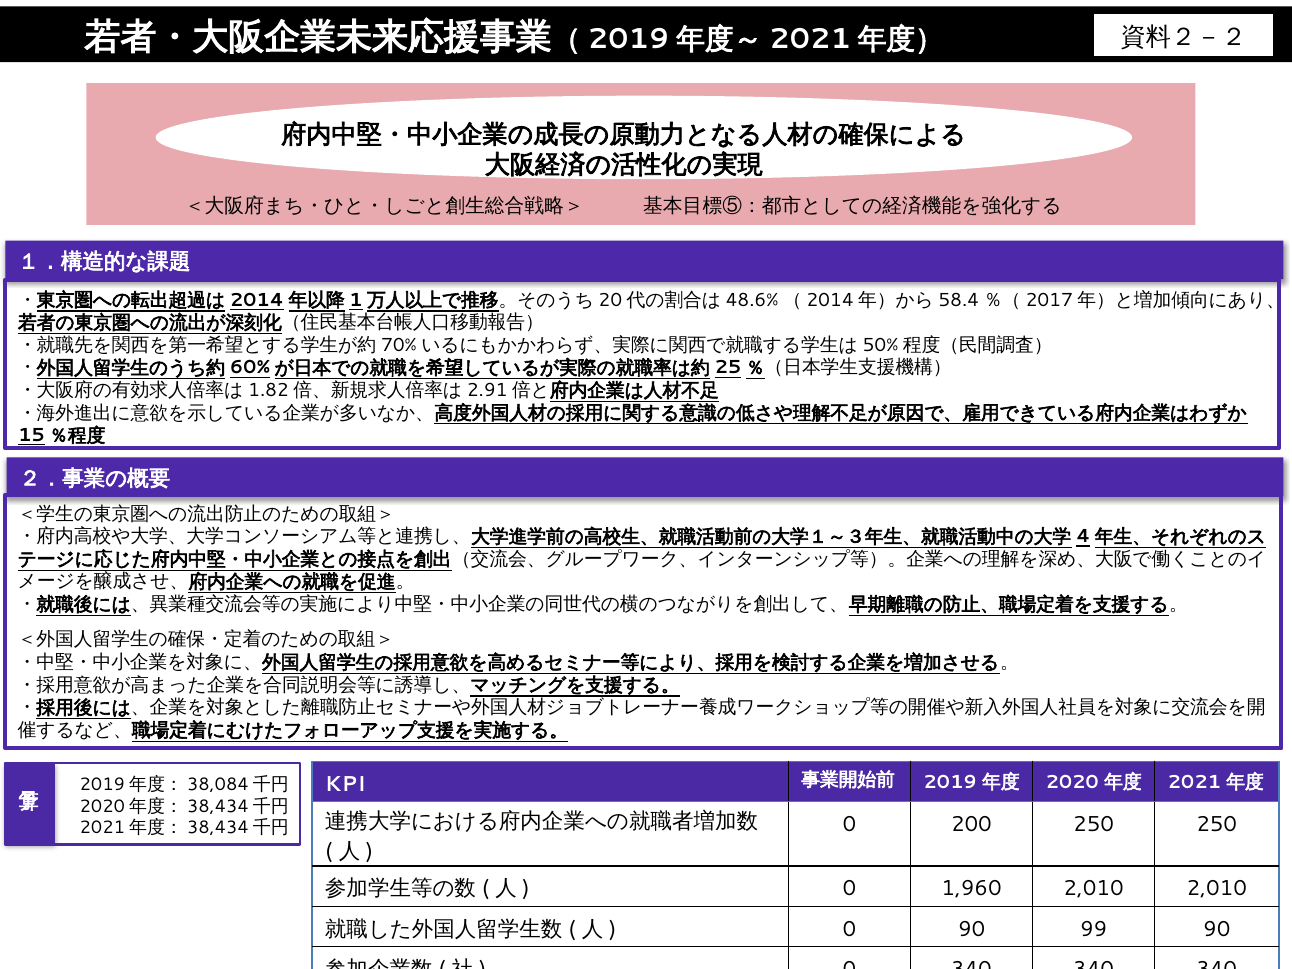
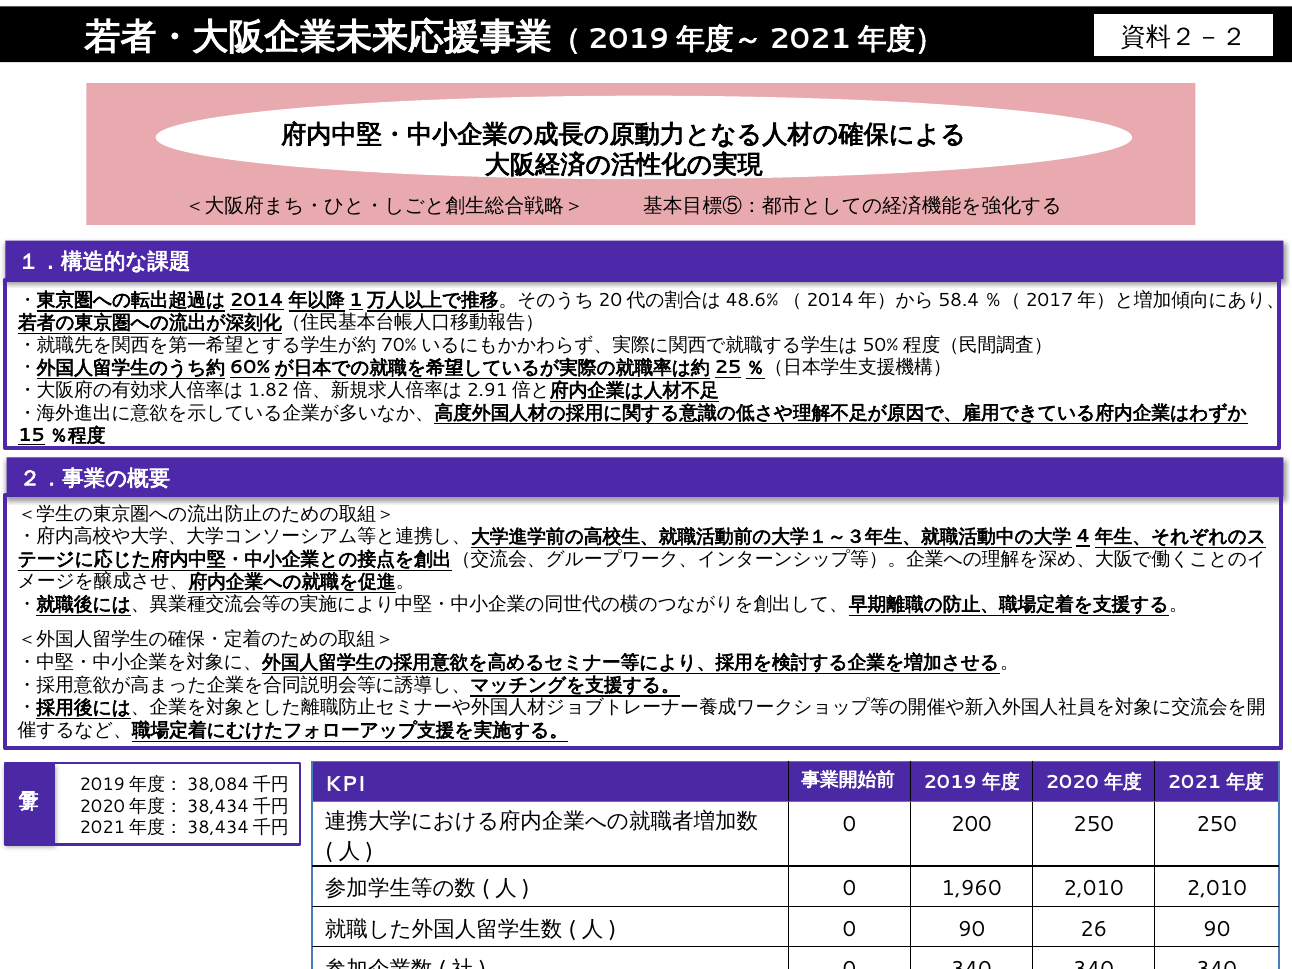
99: 99 -> 26
